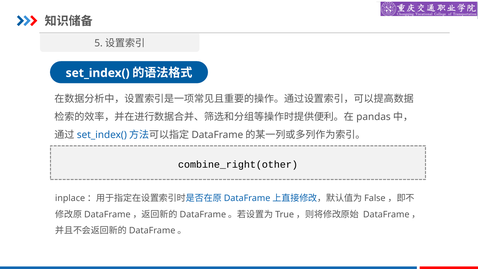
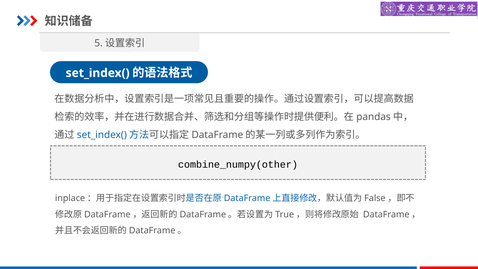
combine_right(other: combine_right(other -> combine_numpy(other
